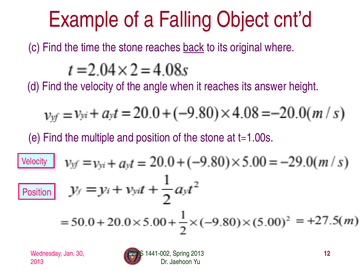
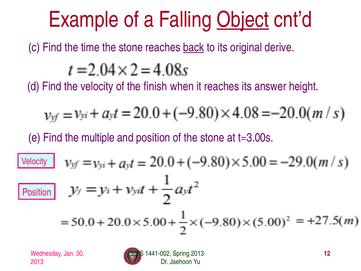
Object underline: none -> present
where: where -> derive
angle: angle -> finish
t=1.00s: t=1.00s -> t=3.00s
